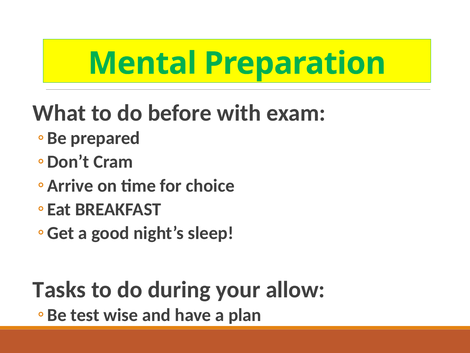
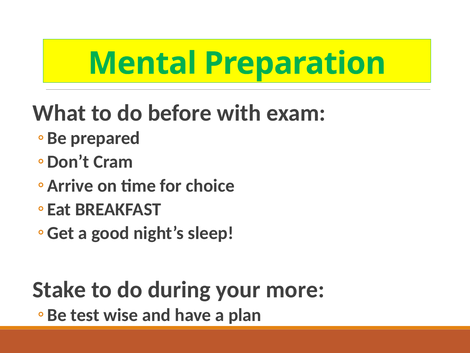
Tasks: Tasks -> Stake
allow: allow -> more
